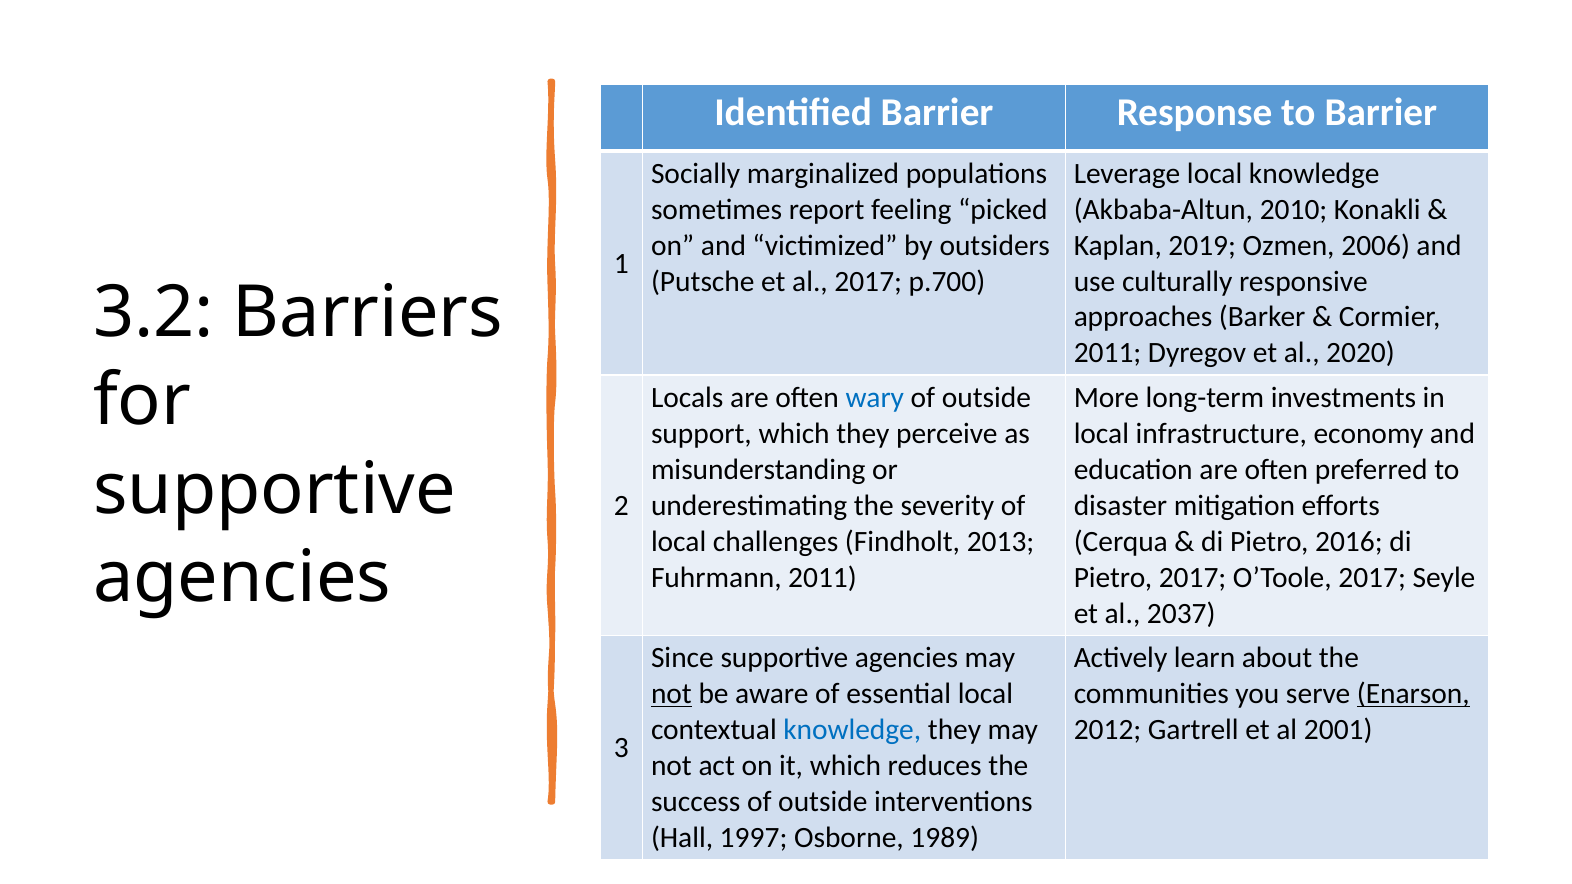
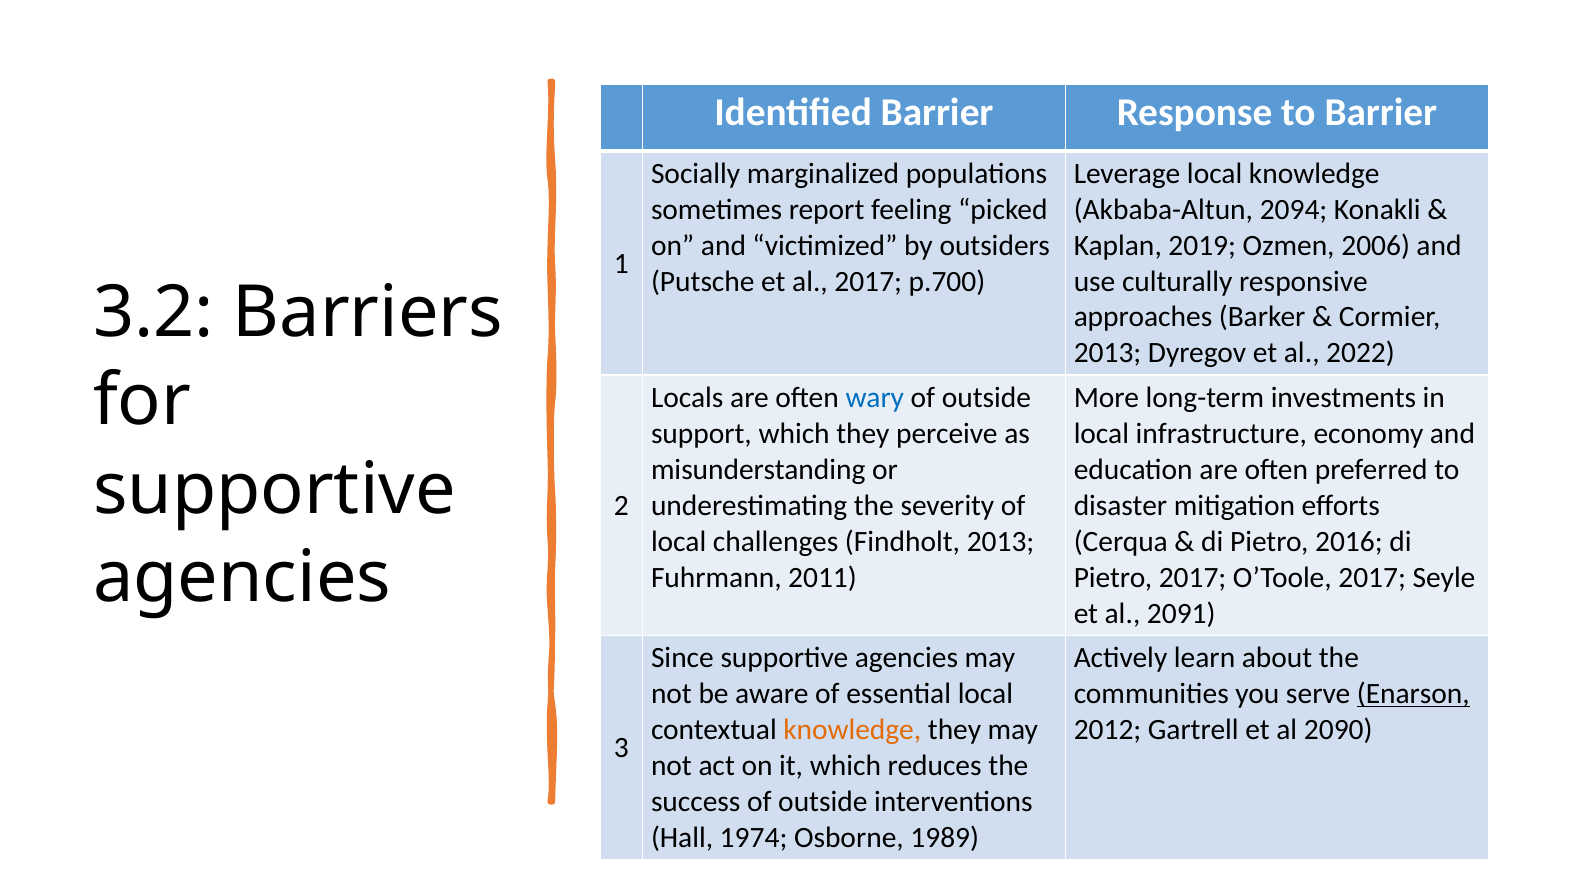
2010: 2010 -> 2094
2011 at (1108, 353): 2011 -> 2013
2020: 2020 -> 2022
2037: 2037 -> 2091
not at (671, 694) underline: present -> none
knowledge at (852, 730) colour: blue -> orange
2001: 2001 -> 2090
1997: 1997 -> 1974
